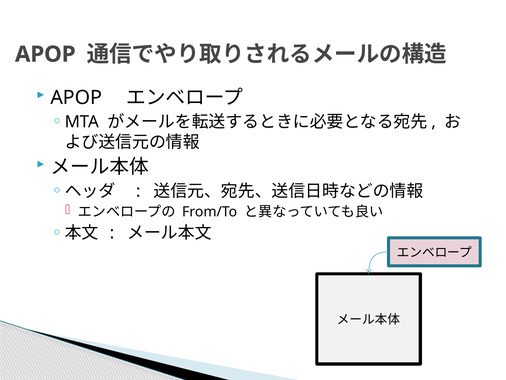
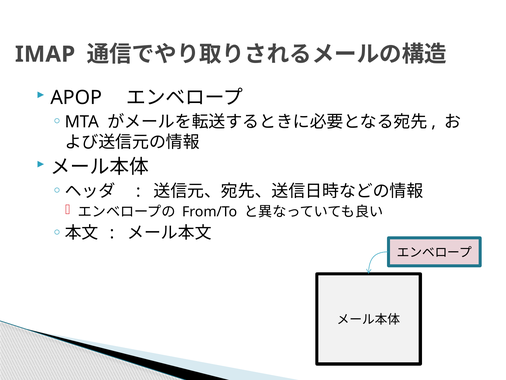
APOP at (45, 54): APOP -> IMAP
